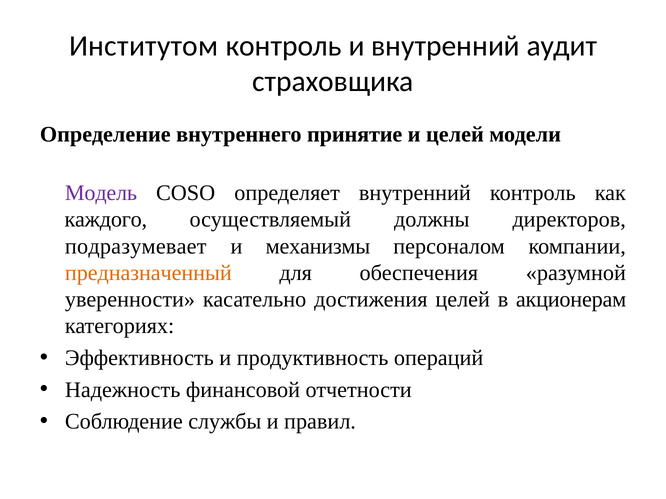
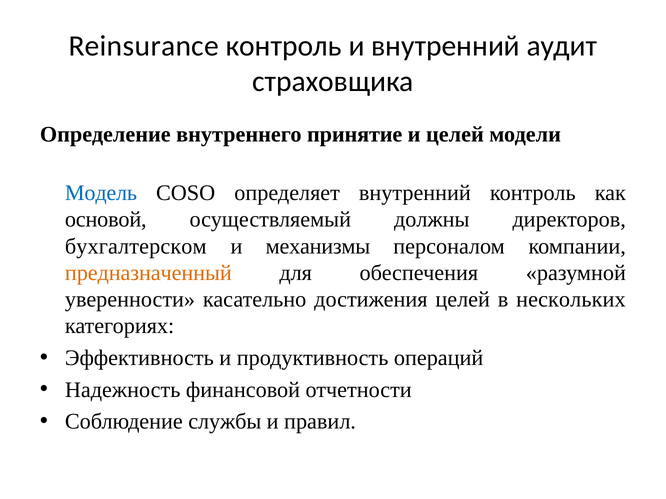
Институтом: Институтом -> Reinsurance
Модель colour: purple -> blue
каждого: каждого -> основой
подразумевает: подразумевает -> бухгалтерском
акционерам: акционерам -> нескольких
